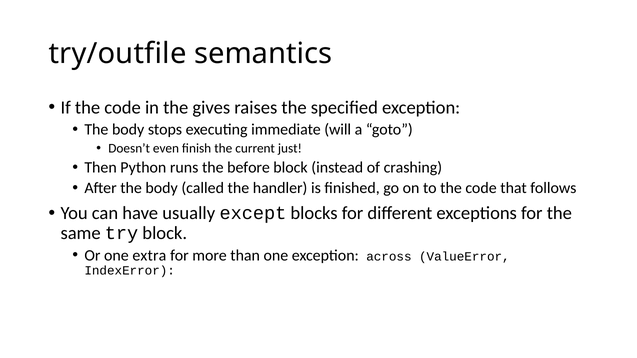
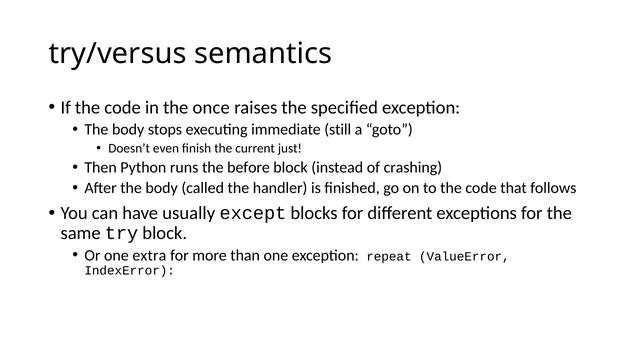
try/outfile: try/outfile -> try/versus
gives: gives -> once
will: will -> still
across: across -> repeat
